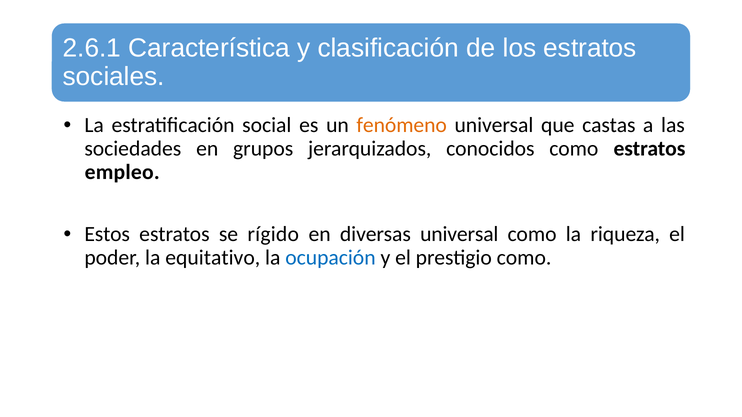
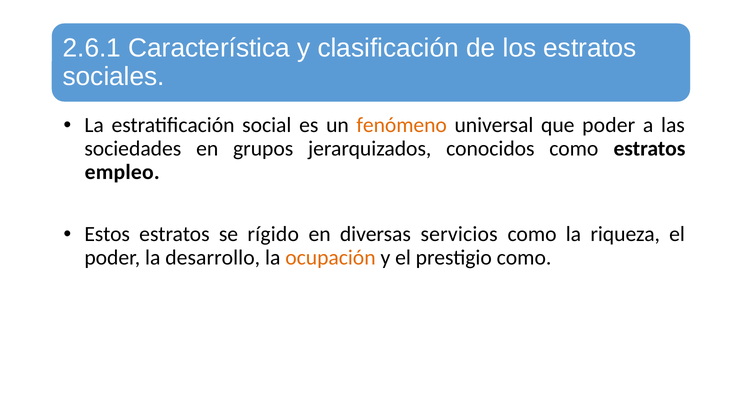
que castas: castas -> poder
diversas universal: universal -> servicios
equitativo: equitativo -> desarrollo
ocupación colour: blue -> orange
